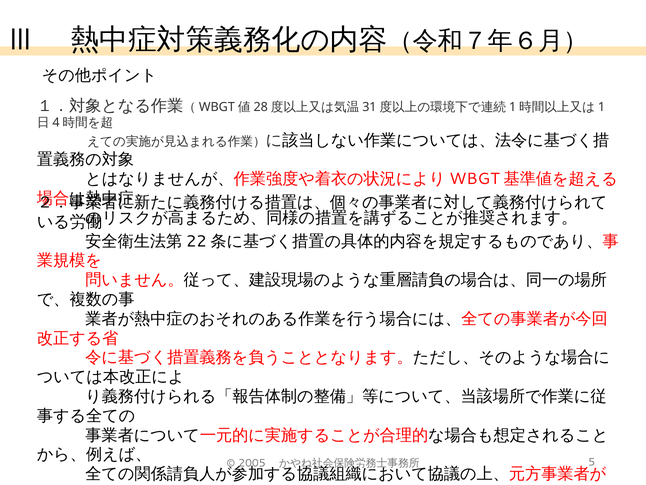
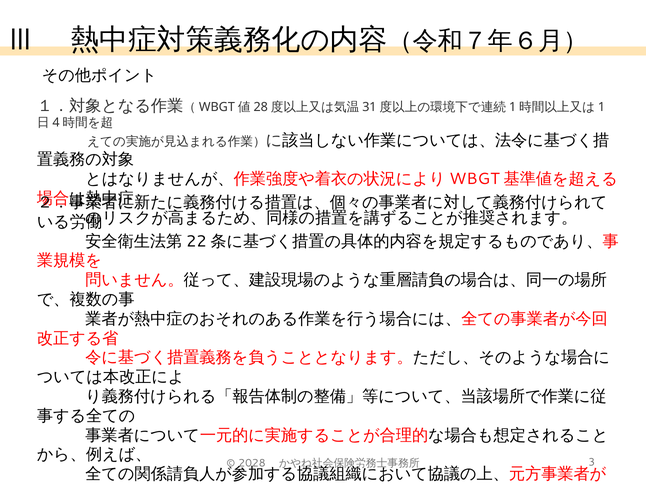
2005: 2005 -> 2028
5: 5 -> 3
